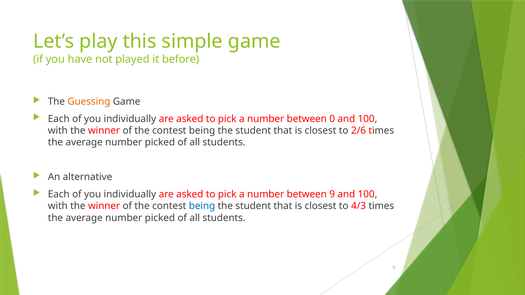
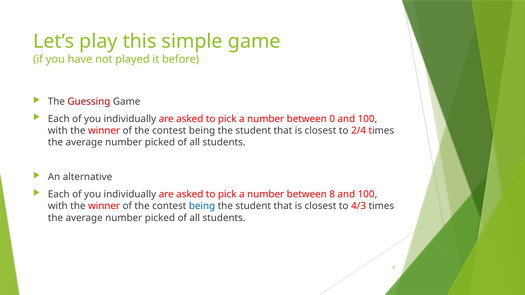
Guessing colour: orange -> red
2/6: 2/6 -> 2/4
9: 9 -> 8
